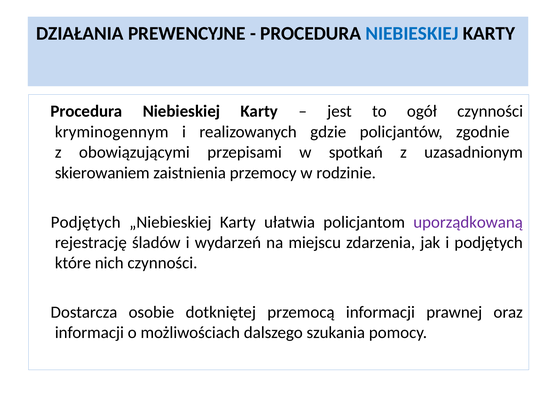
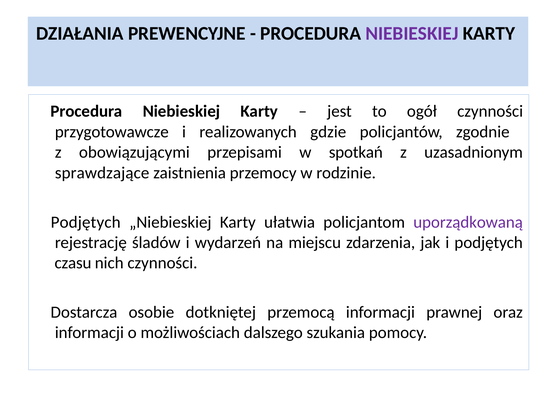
NIEBIESKIEJ at (412, 33) colour: blue -> purple
kryminogennym: kryminogennym -> przygotowawcze
skierowaniem: skierowaniem -> sprawdzające
które: które -> czasu
